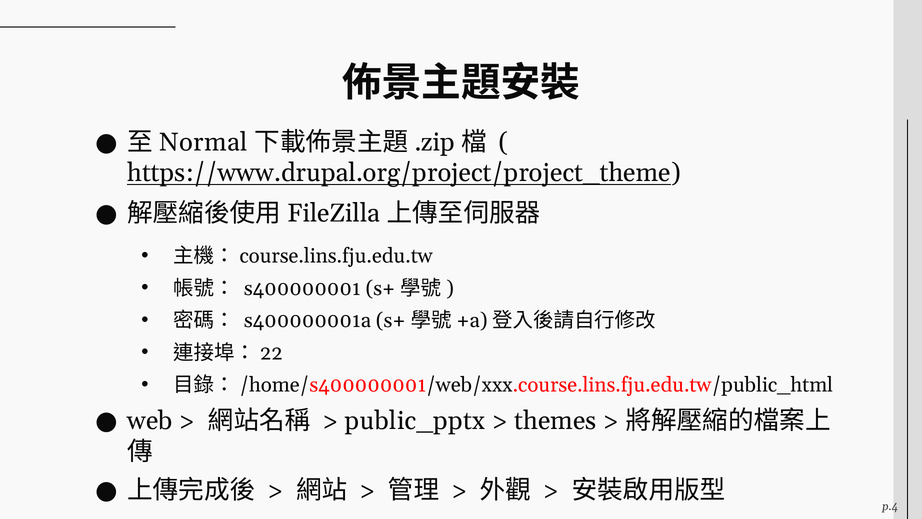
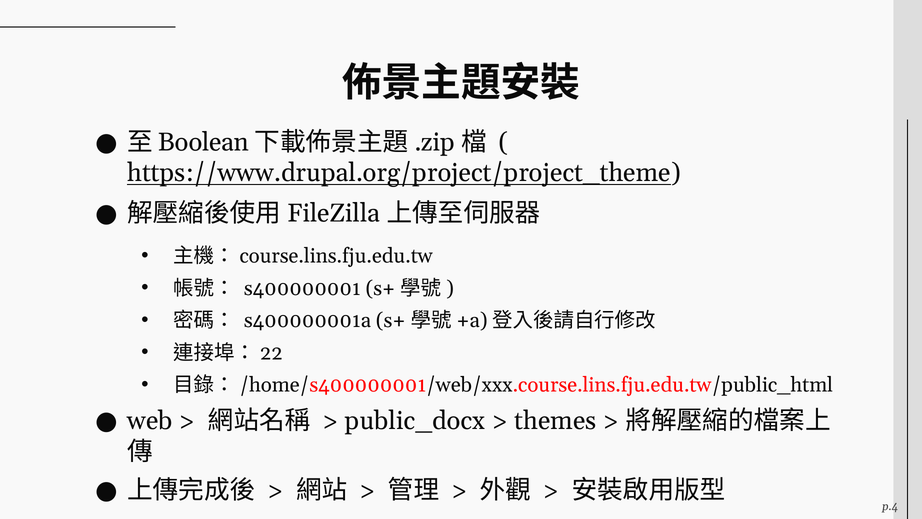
Normal: Normal -> Boolean
public_pptx: public_pptx -> public_docx
